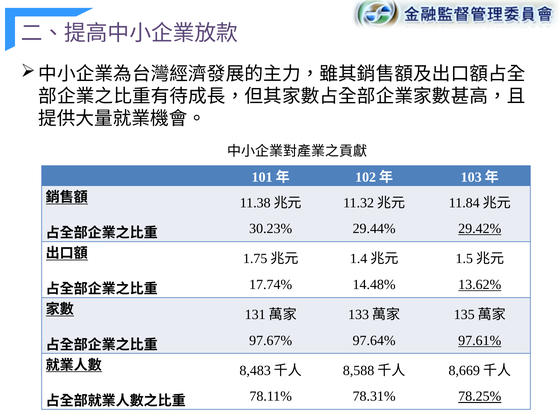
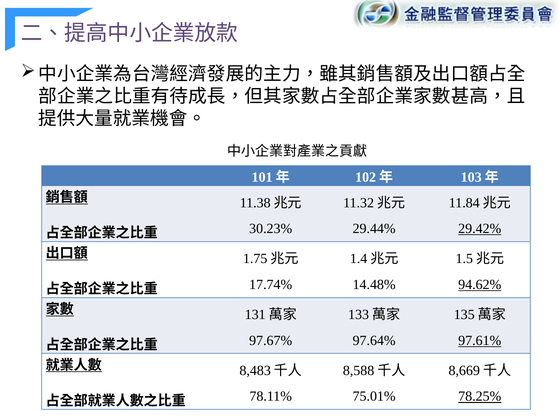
13.62%: 13.62% -> 94.62%
78.31%: 78.31% -> 75.01%
